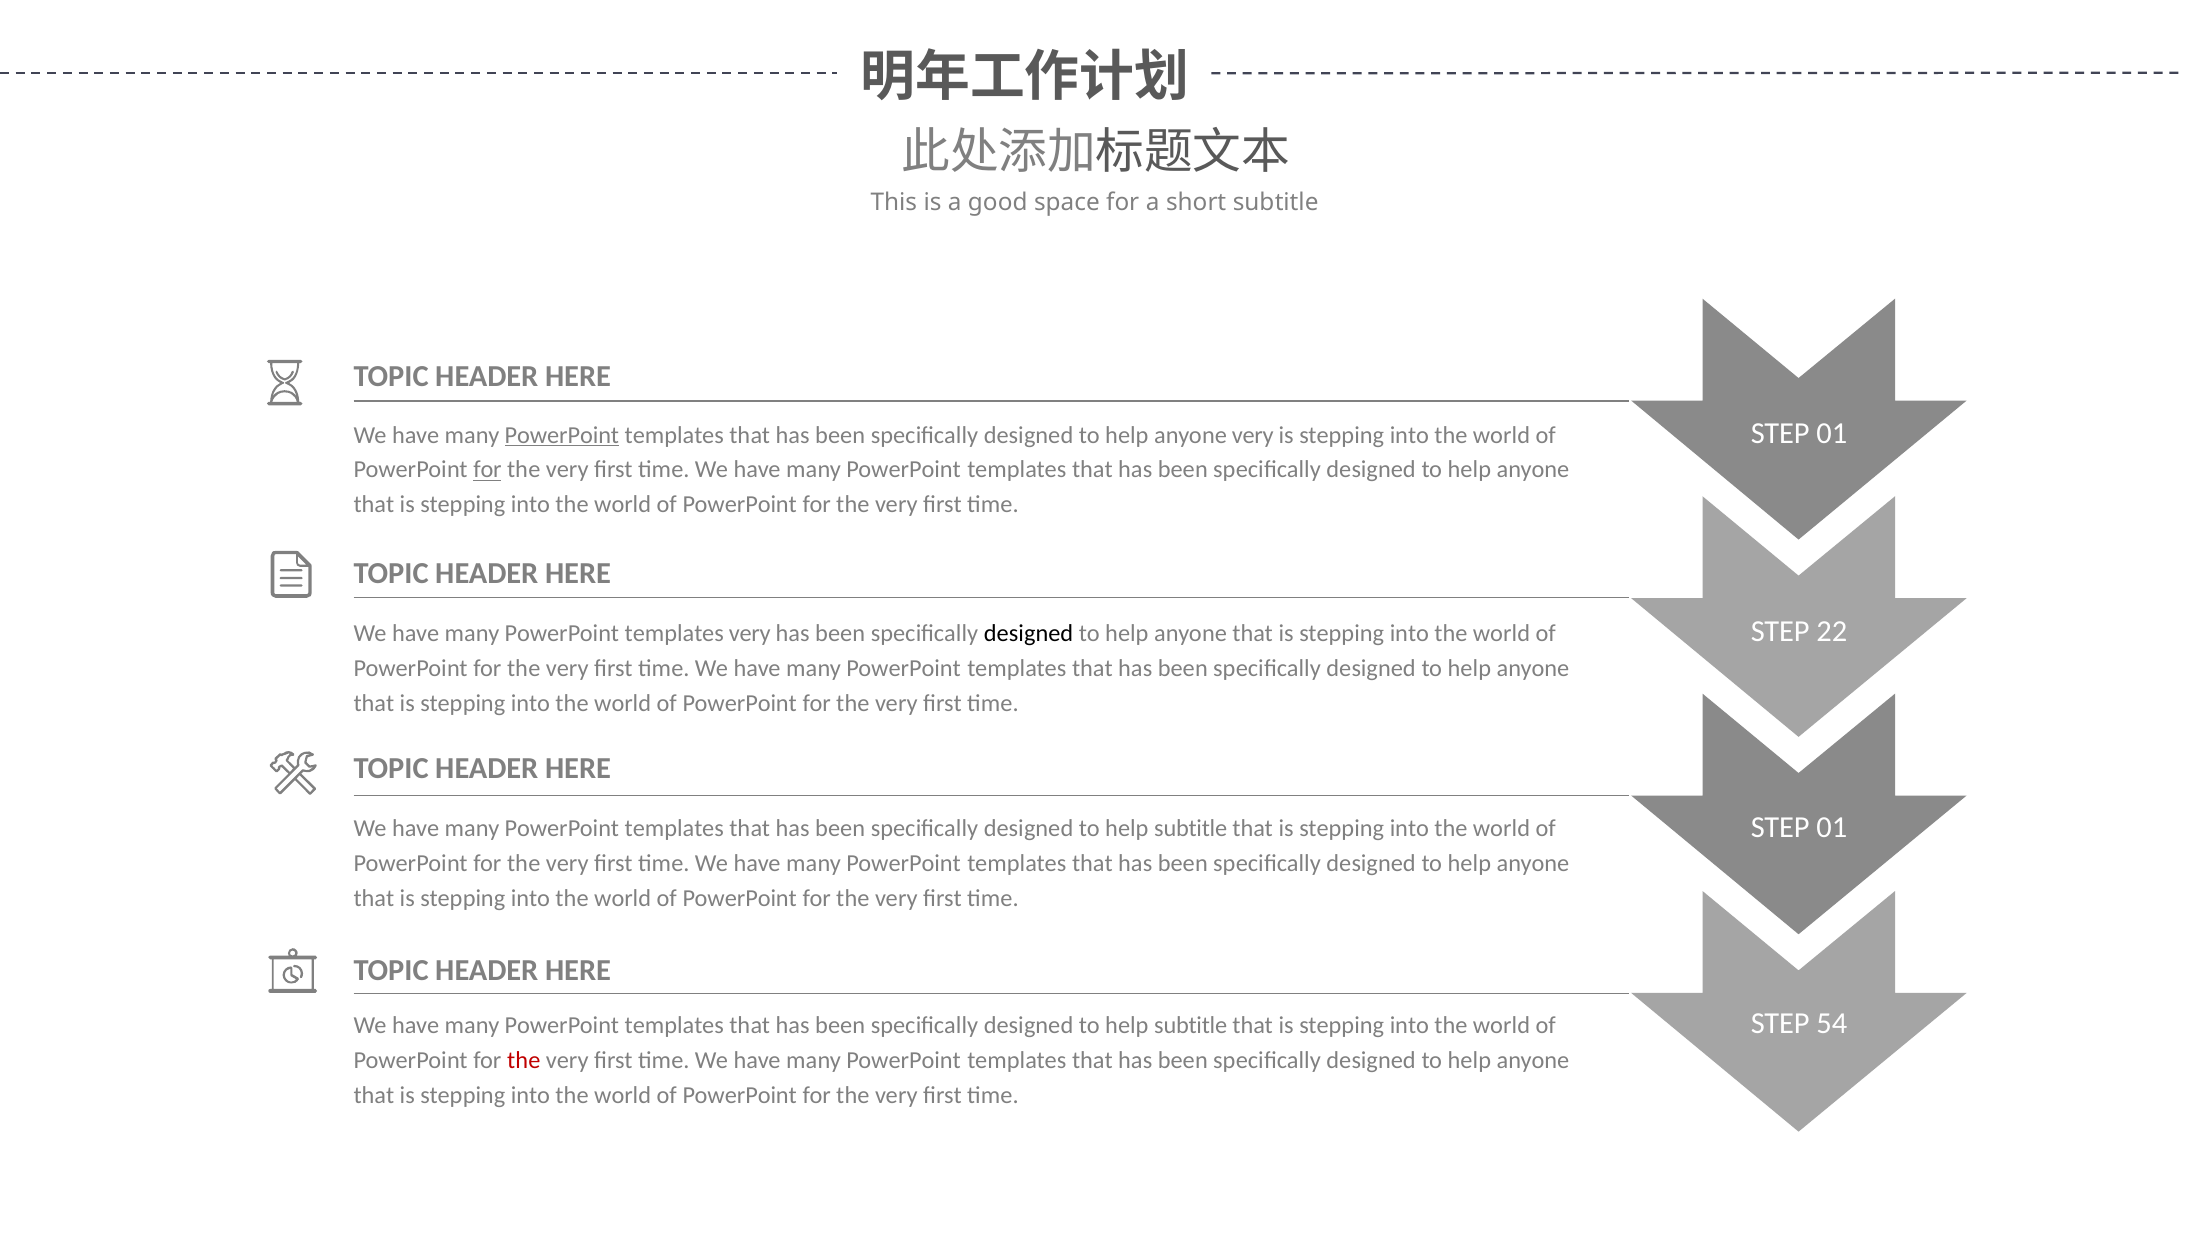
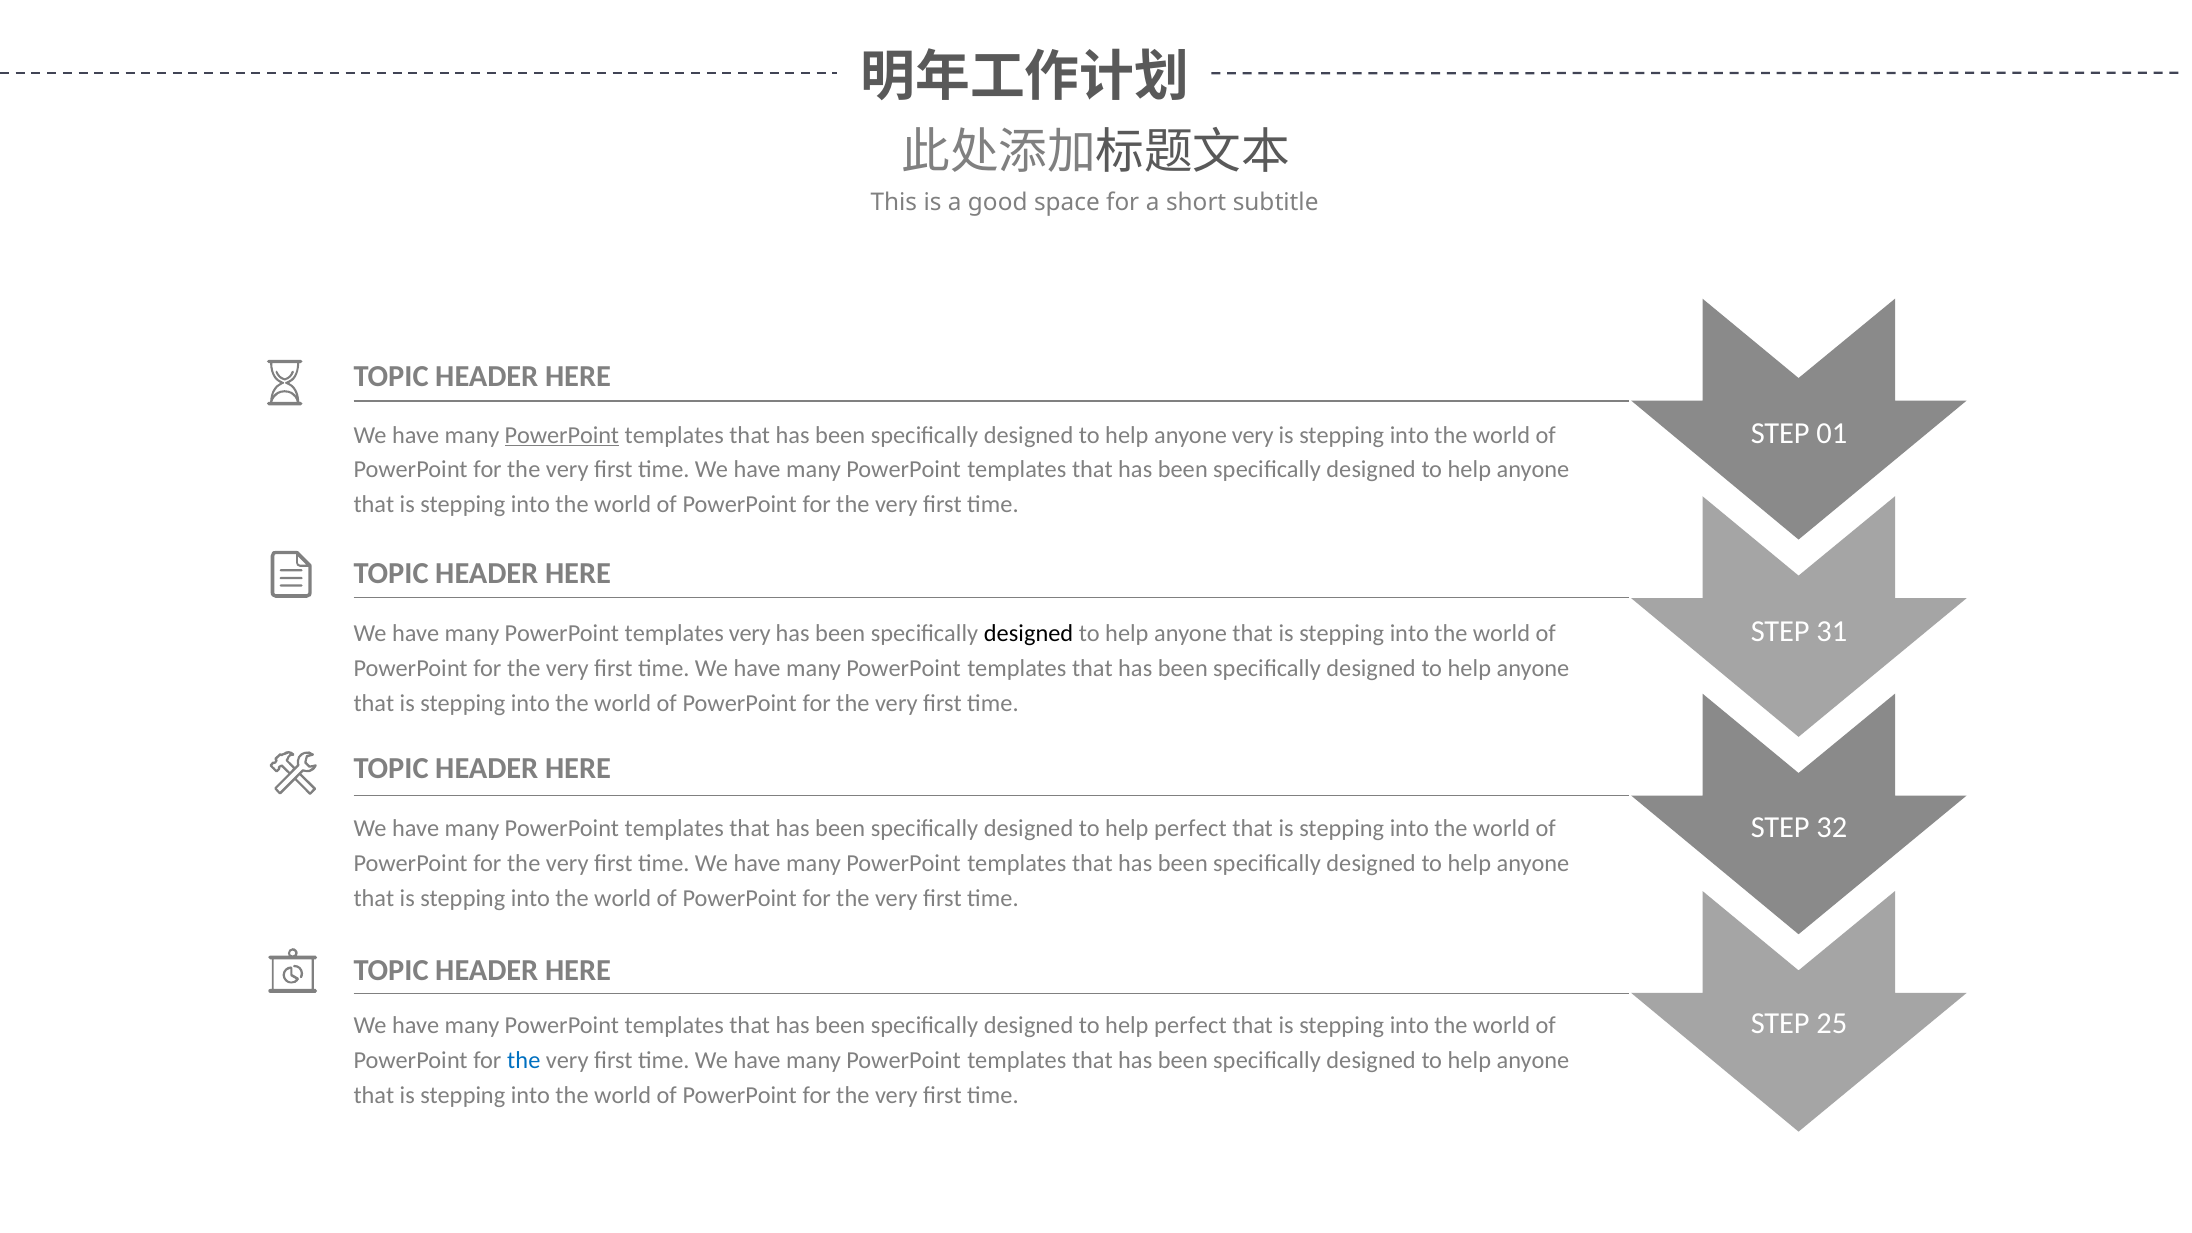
for at (487, 470) underline: present -> none
22: 22 -> 31
01 at (1832, 827): 01 -> 32
subtitle at (1191, 829): subtitle -> perfect
54: 54 -> 25
subtitle at (1191, 1026): subtitle -> perfect
the at (524, 1061) colour: red -> blue
